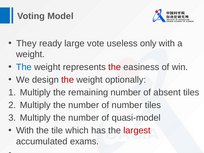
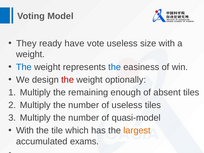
large: large -> have
only: only -> size
the at (115, 67) colour: red -> blue
remaining number: number -> enough
of number: number -> useless
largest colour: red -> orange
